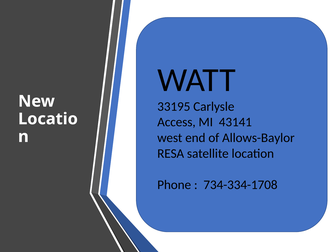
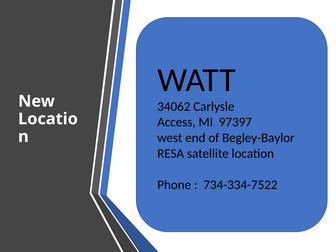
33195: 33195 -> 34062
43141: 43141 -> 97397
Allows-Baylor: Allows-Baylor -> Begley-Baylor
734-334-1708: 734-334-1708 -> 734-334-7522
